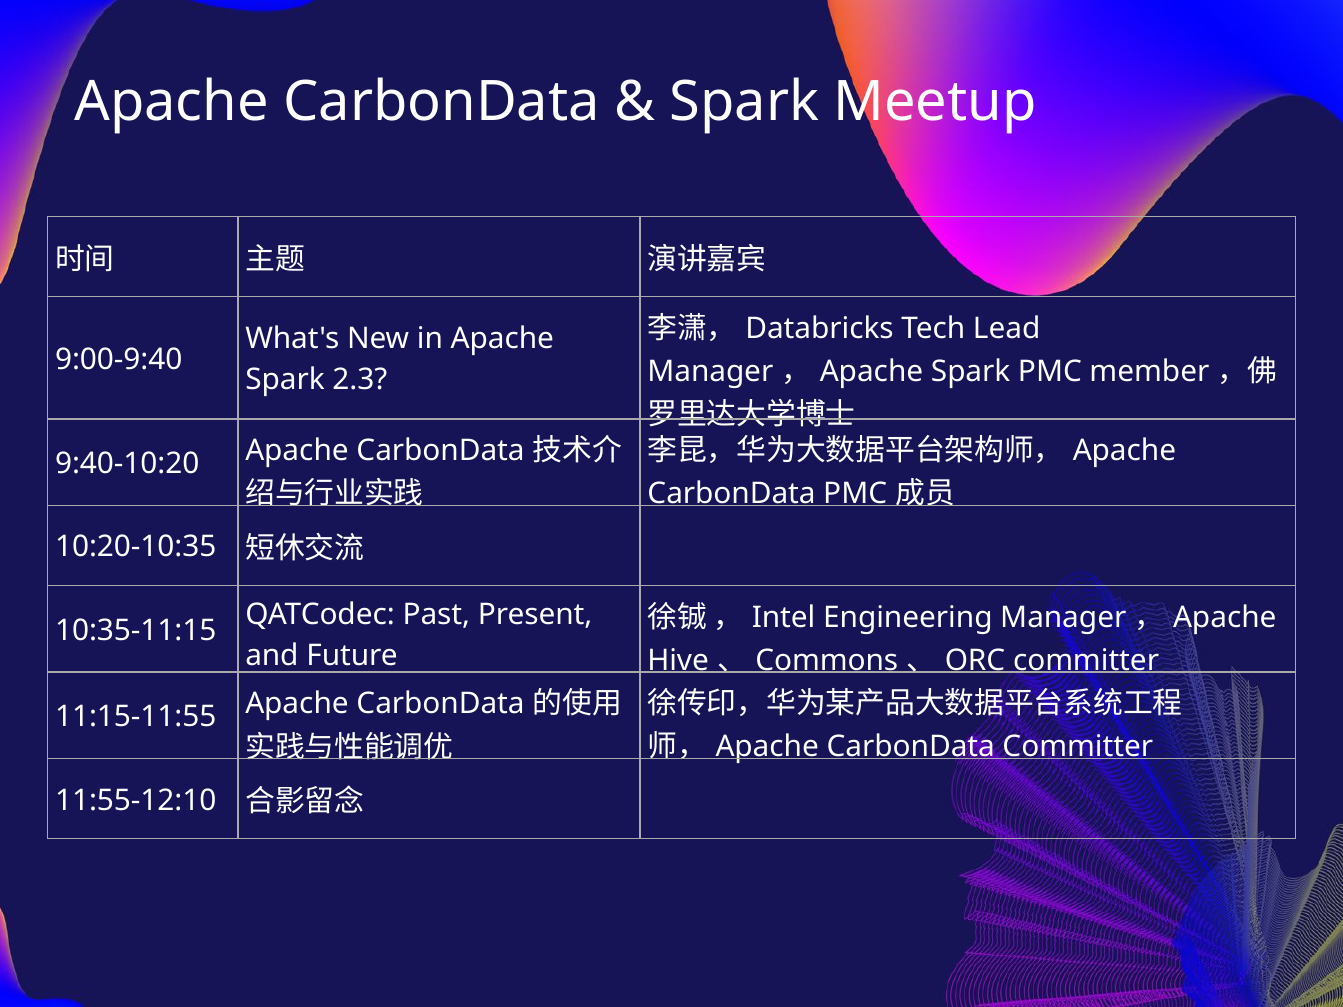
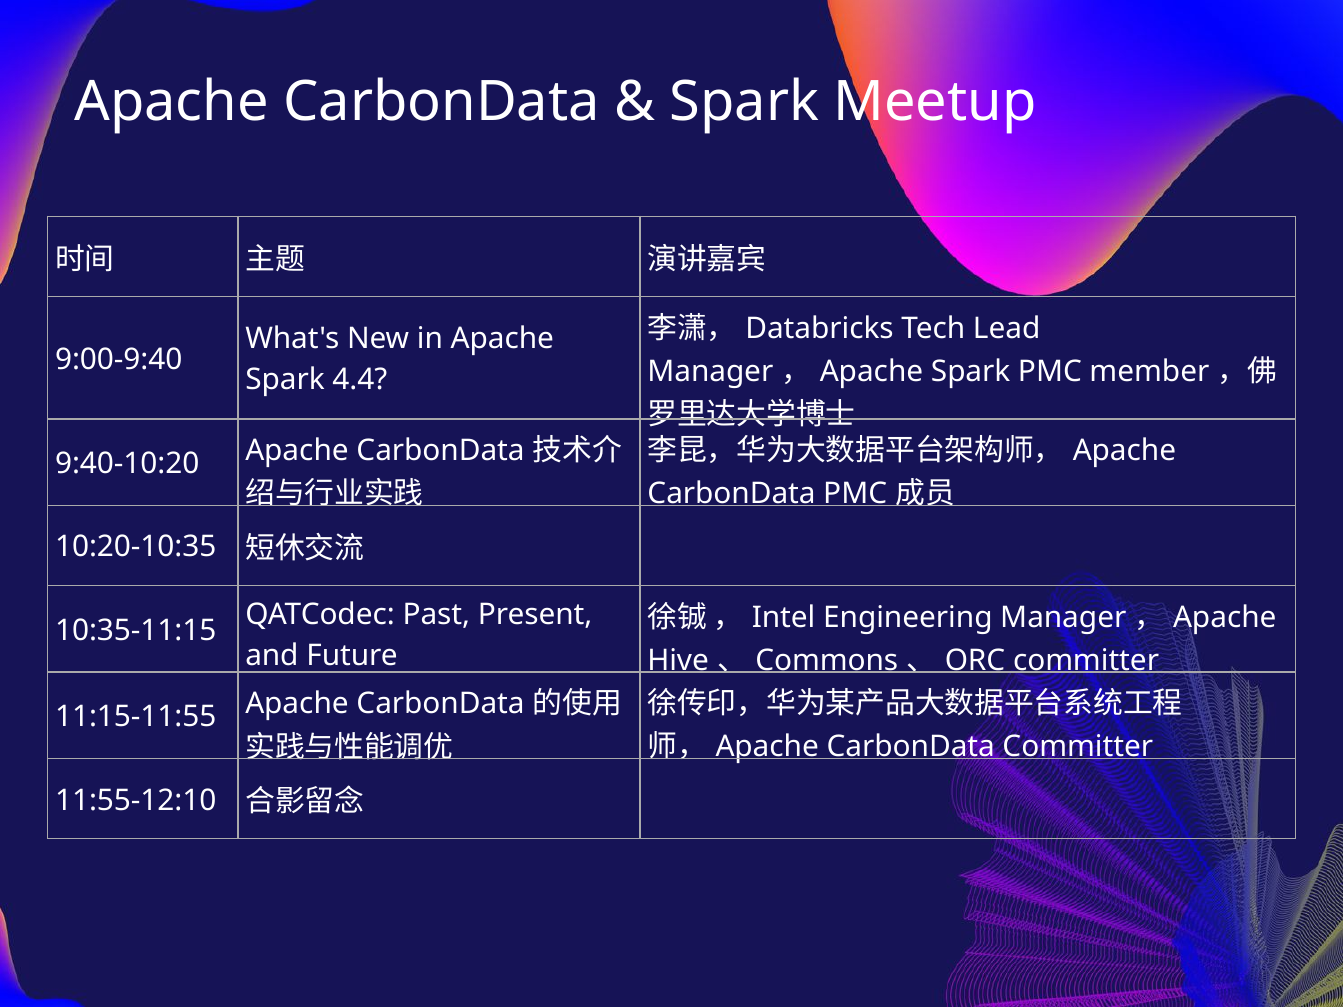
2.3: 2.3 -> 4.4
